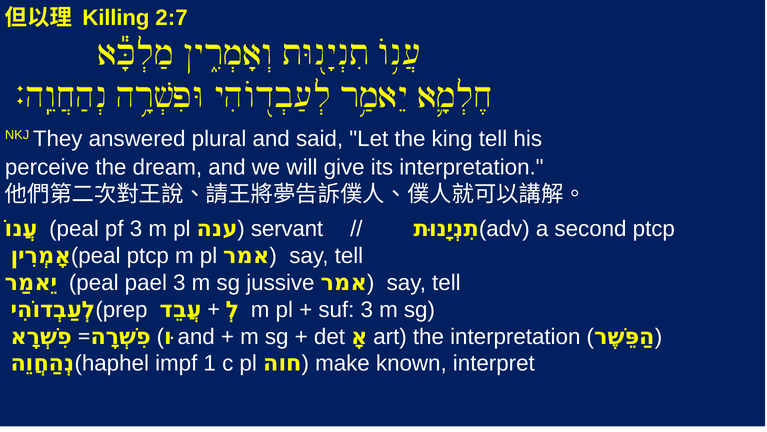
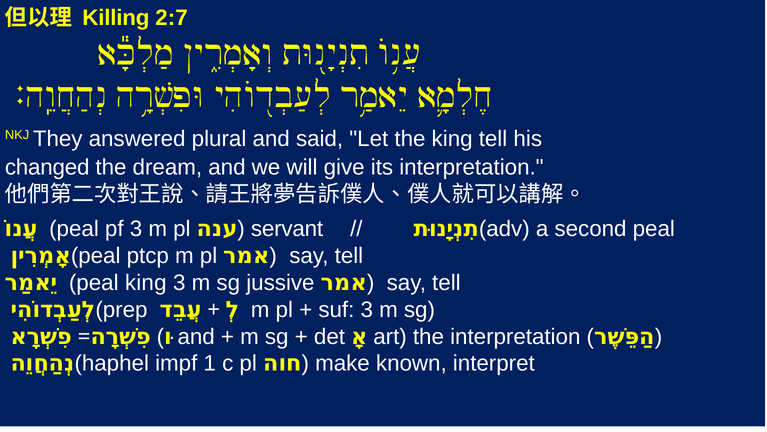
perceive: perceive -> changed
second ptcp: ptcp -> peal
peal pael: pael -> king
